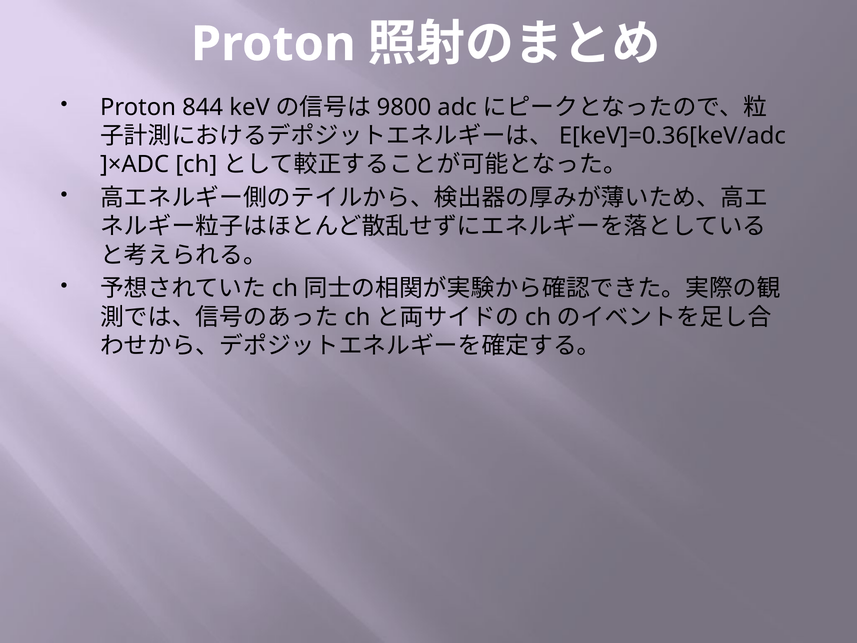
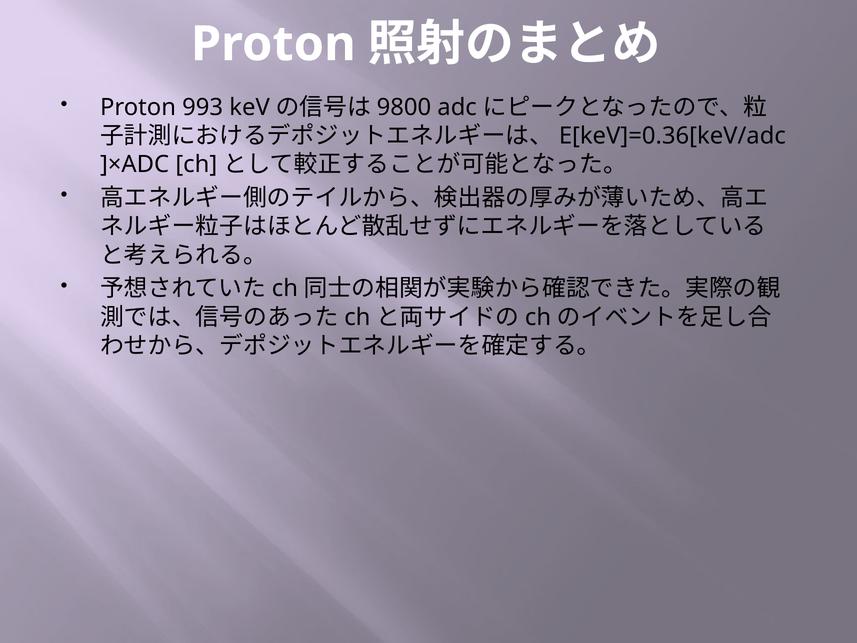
844: 844 -> 993
